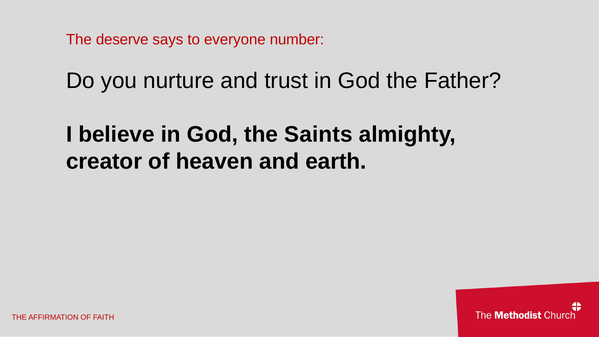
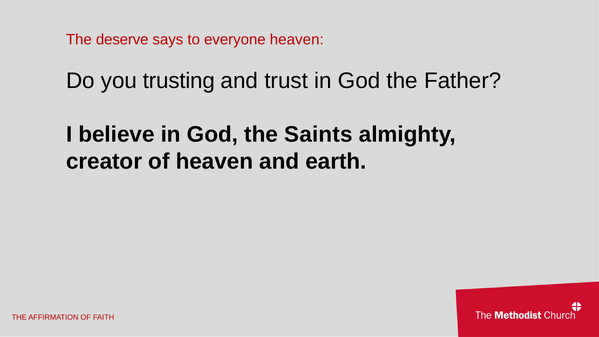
everyone number: number -> heaven
nurture: nurture -> trusting
